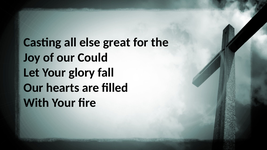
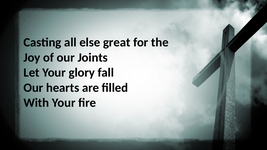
Could: Could -> Joints
